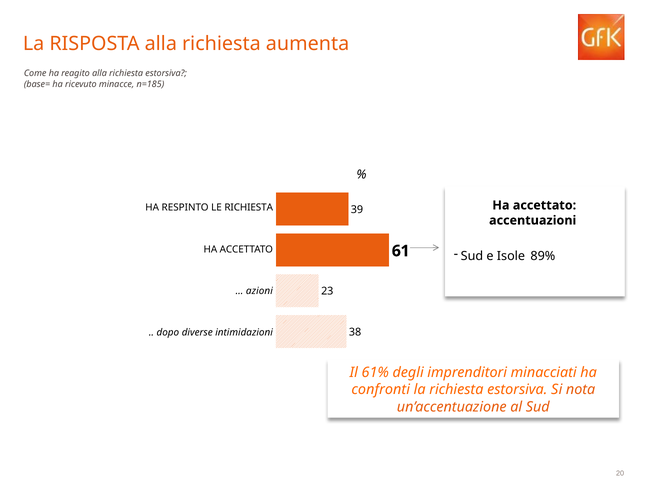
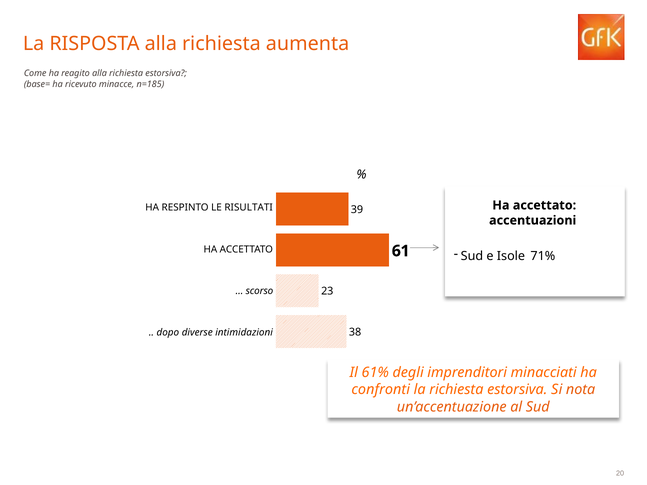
LE RICHIESTA: RICHIESTA -> RISULTATI
89%: 89% -> 71%
azioni: azioni -> scorso
